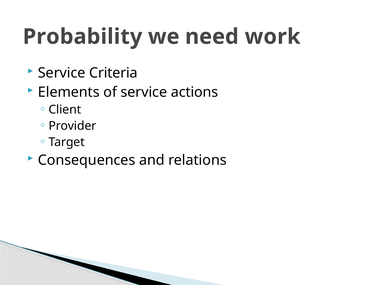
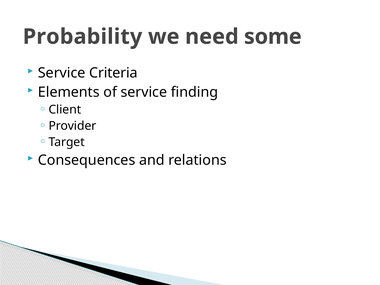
work: work -> some
actions: actions -> finding
